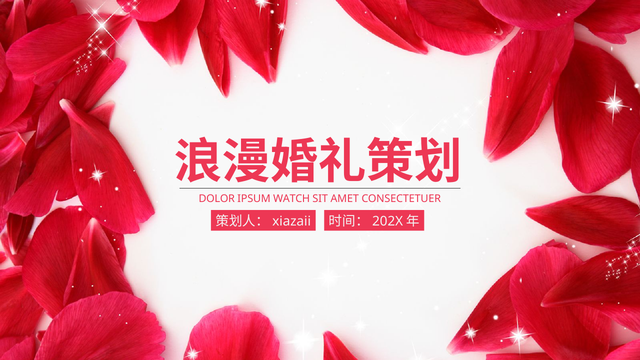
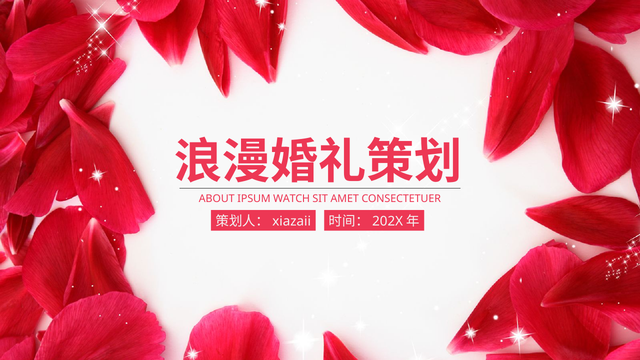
DOLOR: DOLOR -> ABOUT
